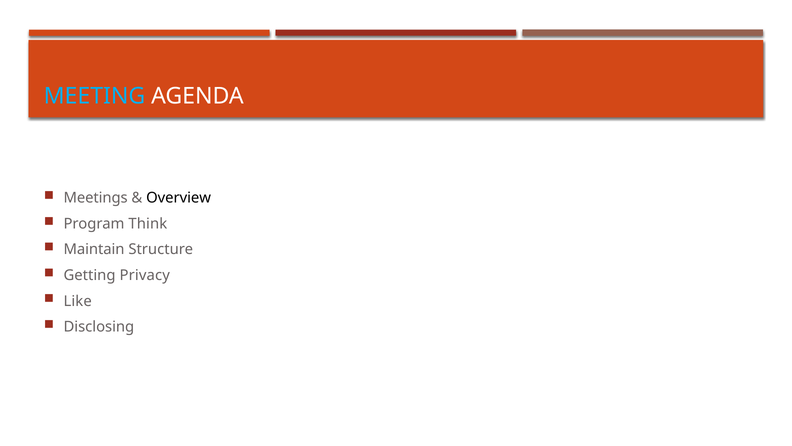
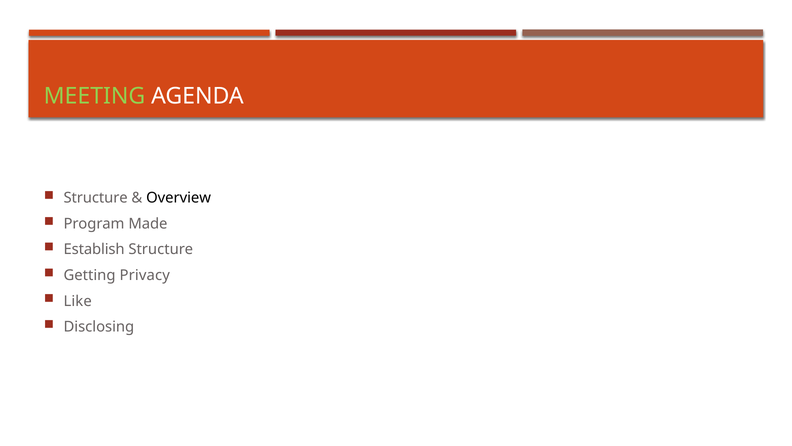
MEETING colour: light blue -> light green
Meetings at (96, 198): Meetings -> Structure
Think: Think -> Made
Maintain: Maintain -> Establish
